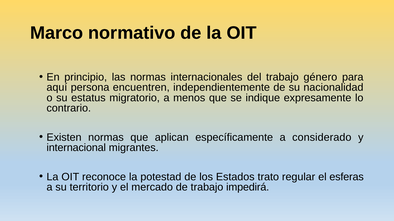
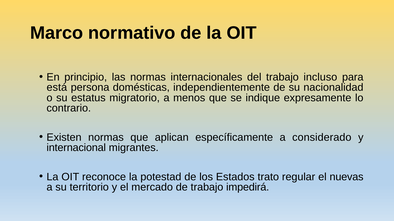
género: género -> incluso
aquí: aquí -> está
encuentren: encuentren -> domésticas
esferas: esferas -> nuevas
